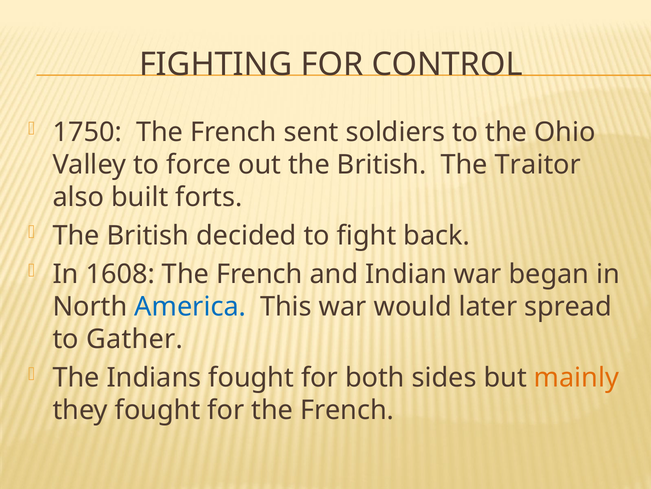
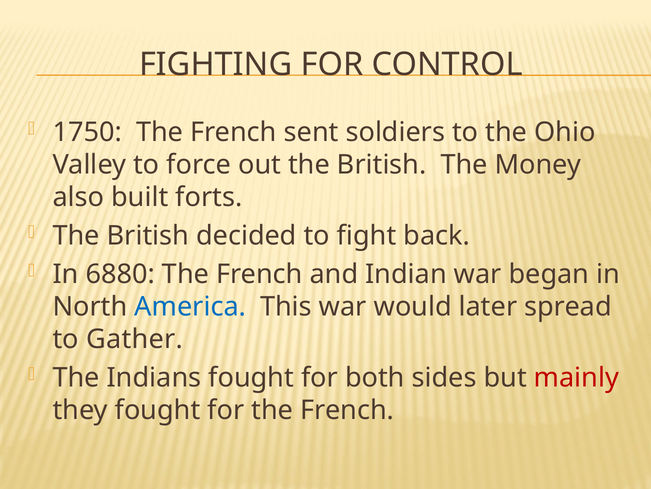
Traitor: Traitor -> Money
1608: 1608 -> 6880
mainly colour: orange -> red
